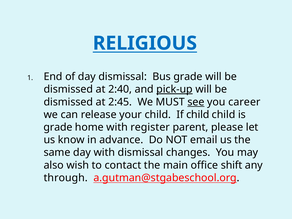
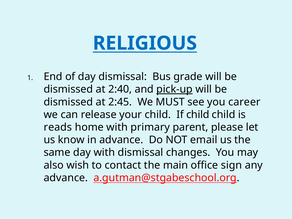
see underline: present -> none
grade at (58, 127): grade -> reads
register: register -> primary
shift: shift -> sign
through at (66, 178): through -> advance
